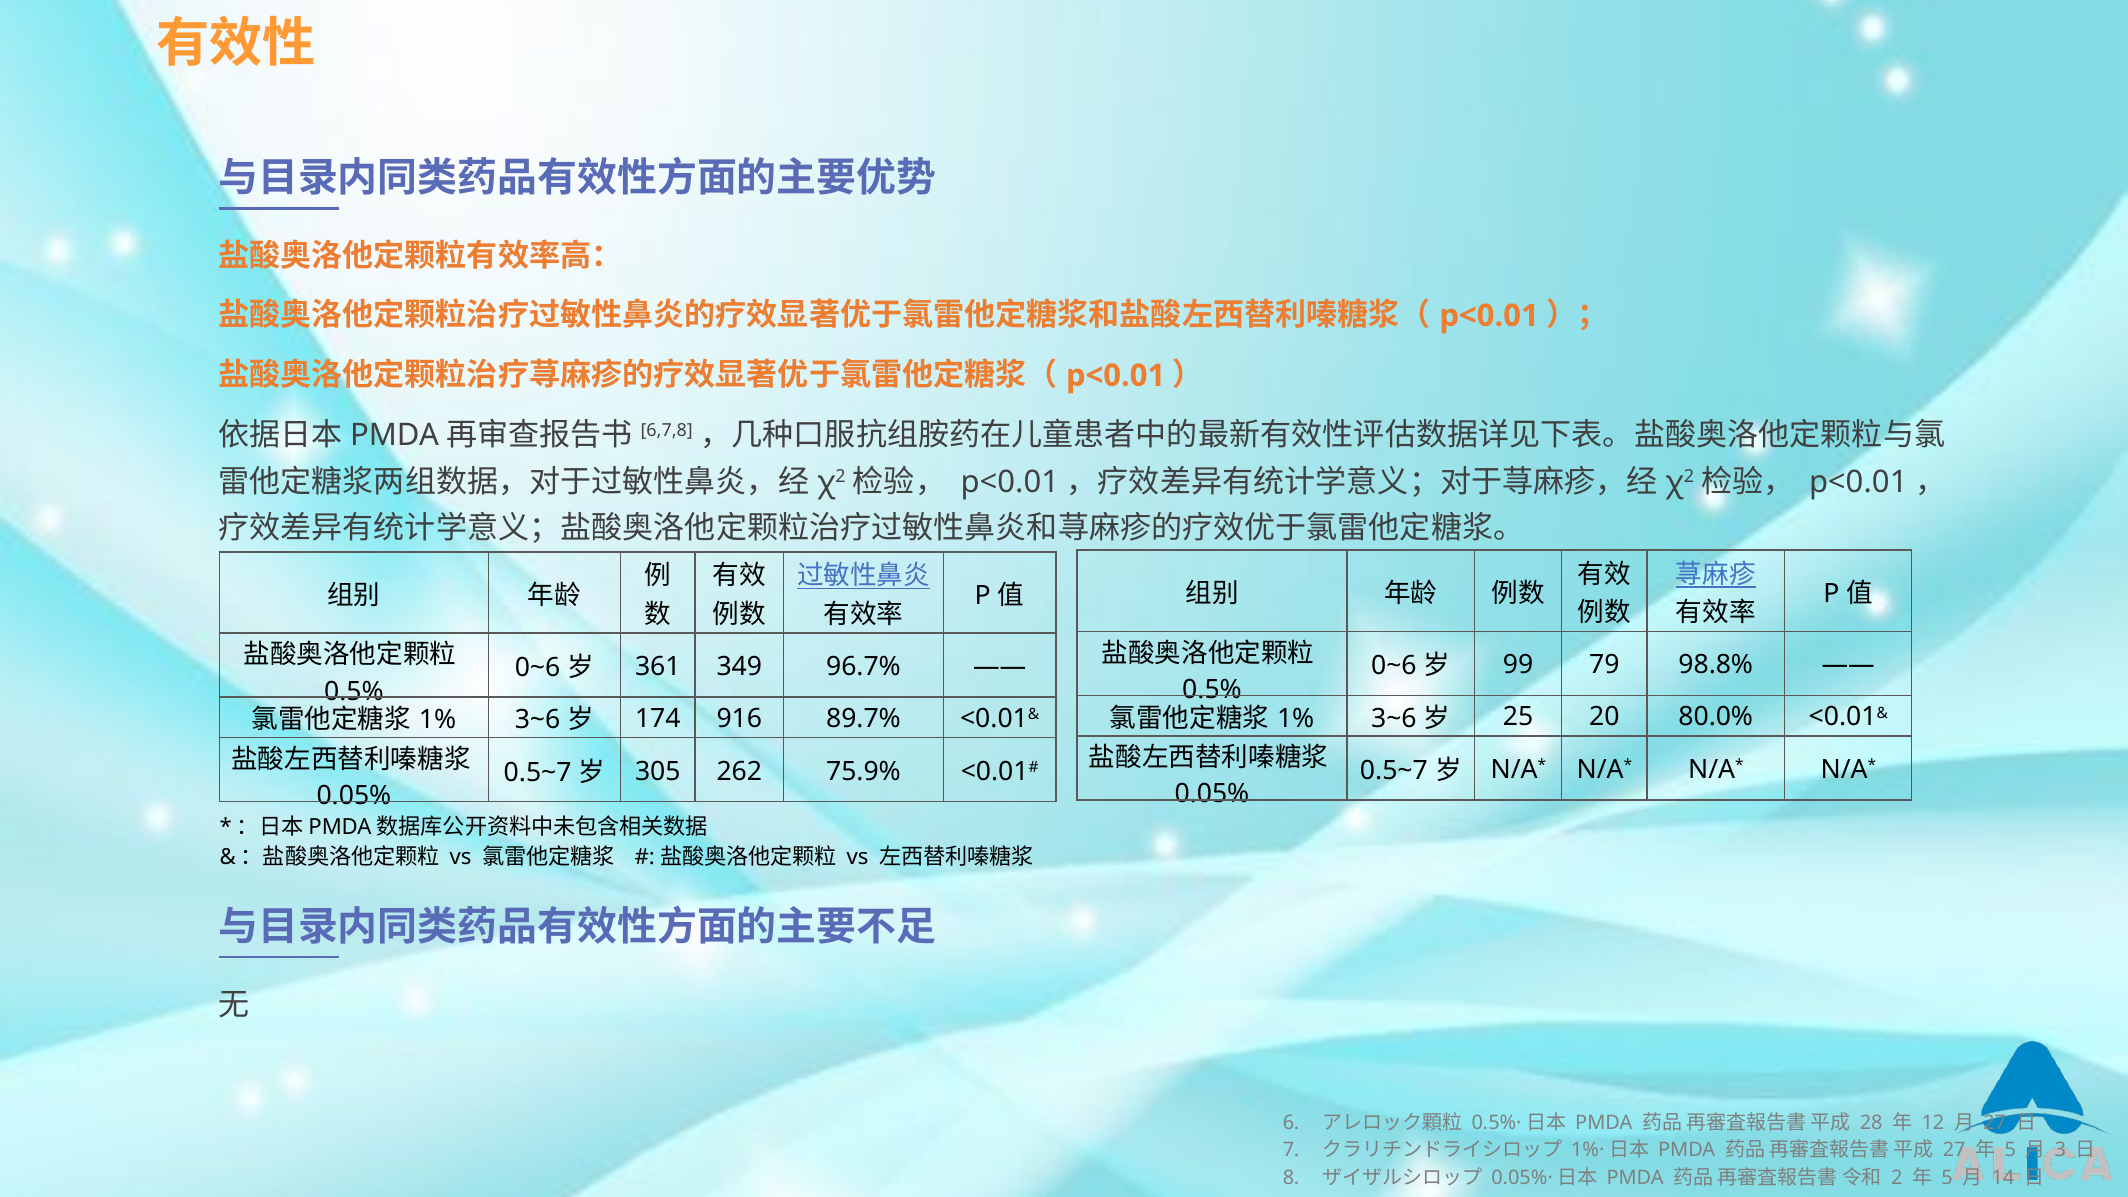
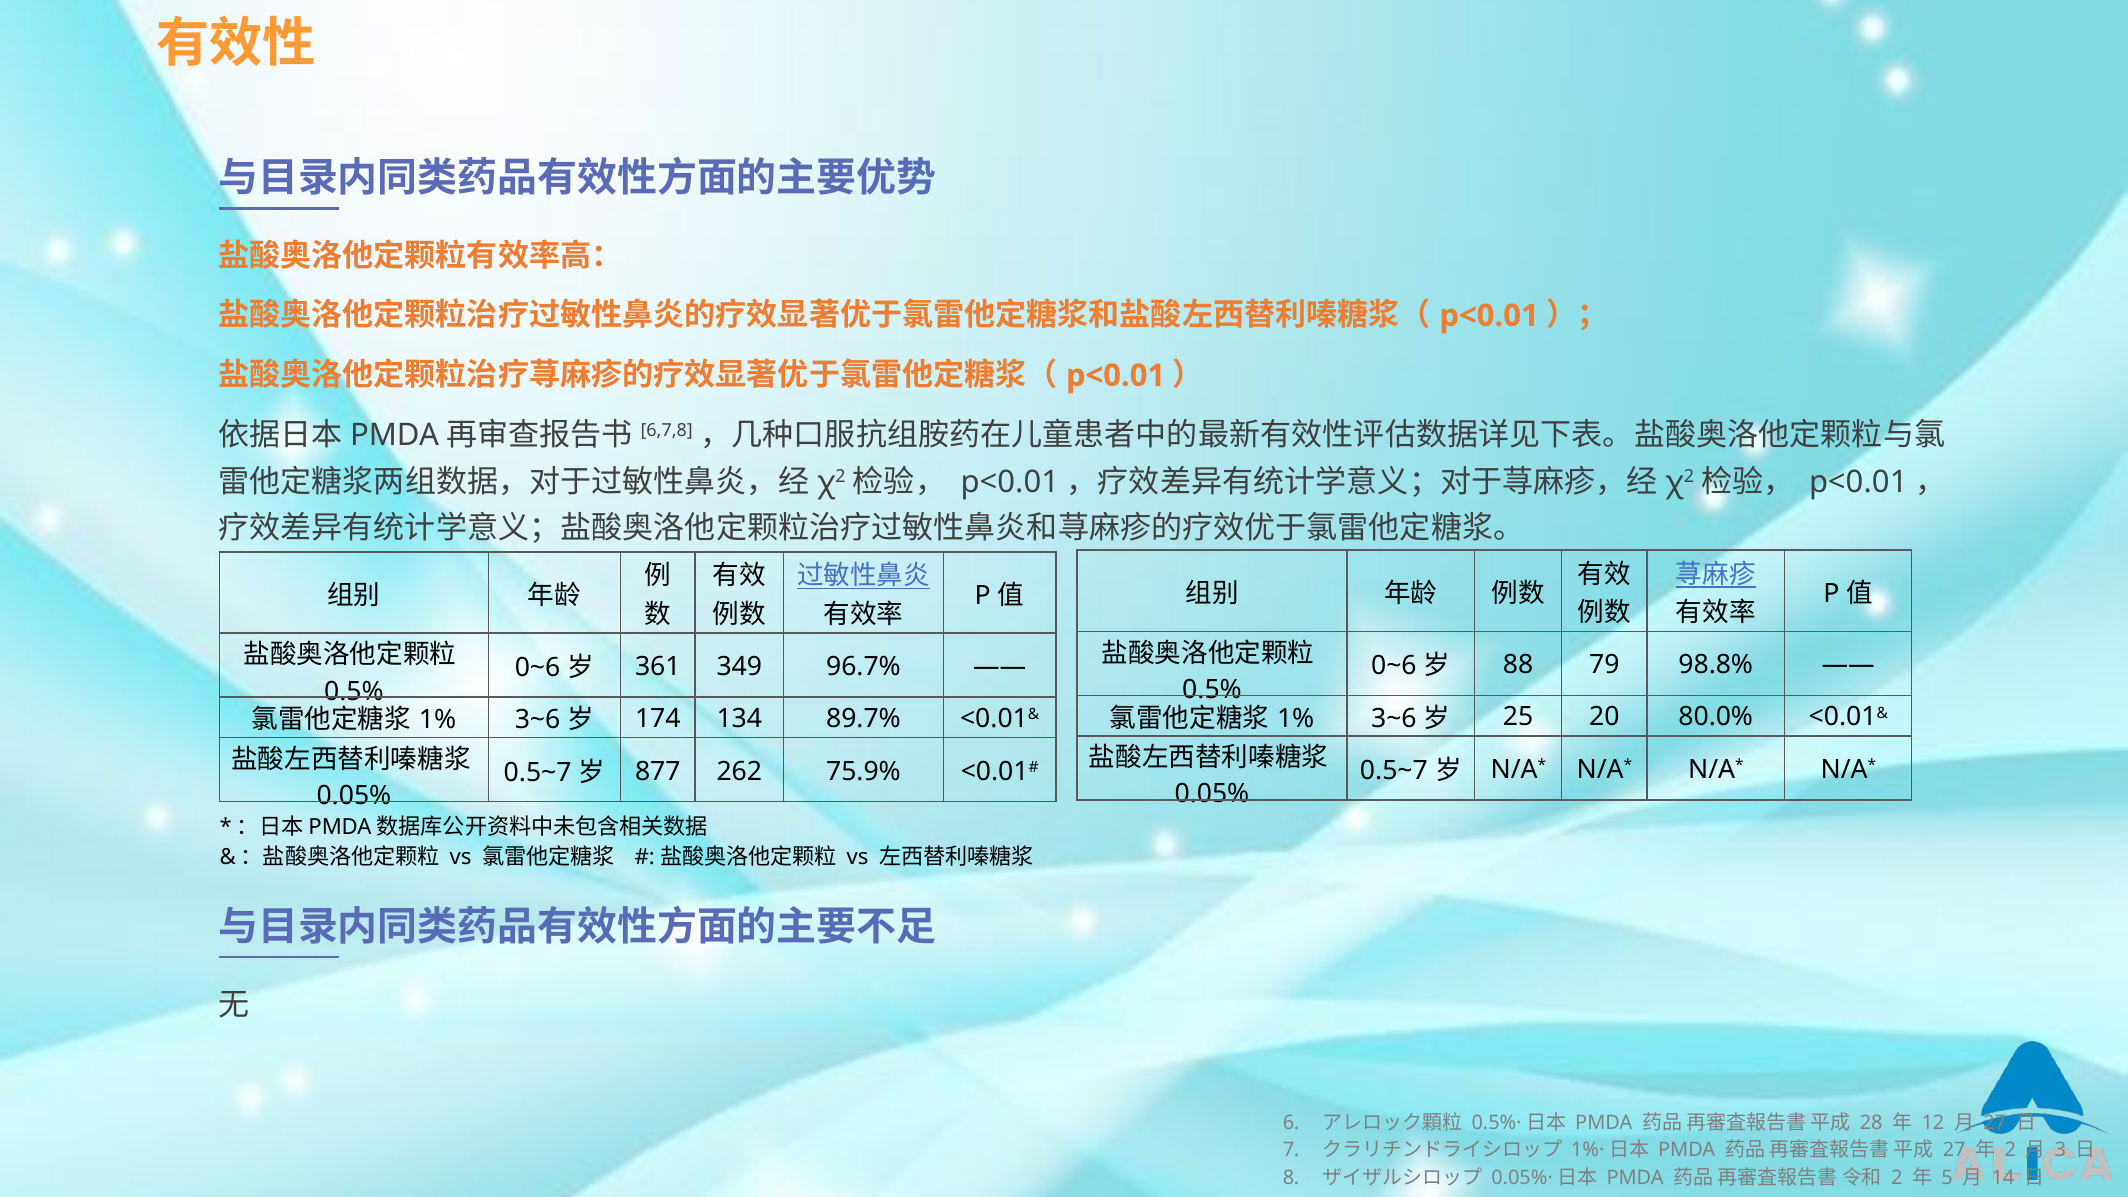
99: 99 -> 88
916: 916 -> 134
305: 305 -> 877
5 at (2010, 1150): 5 -> 2
